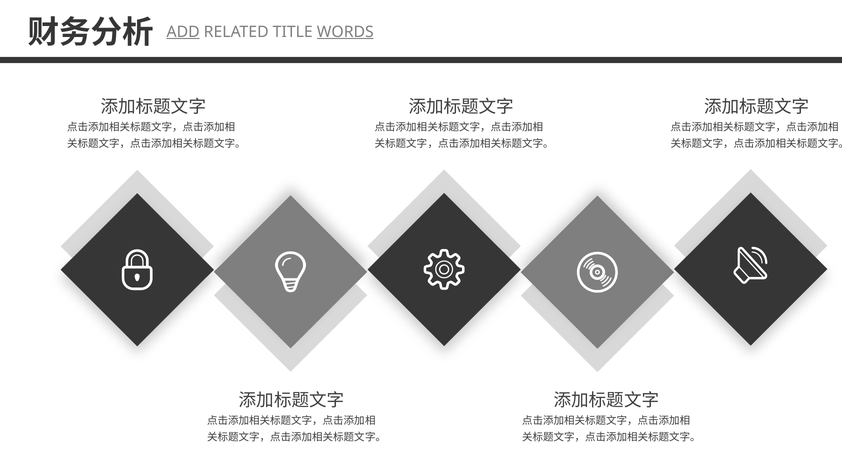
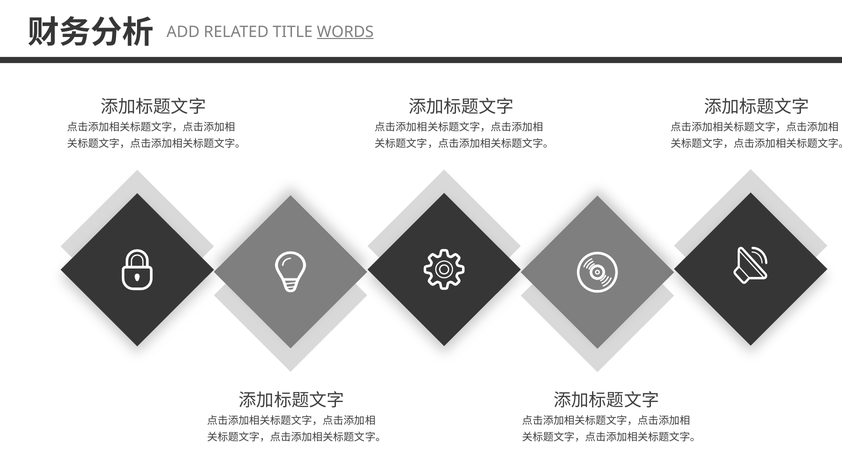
ADD underline: present -> none
